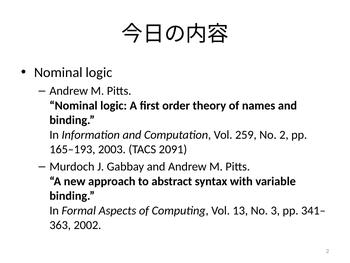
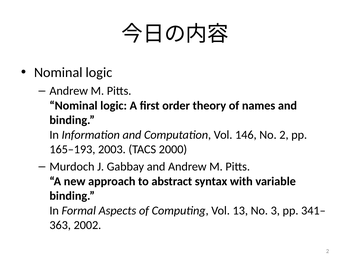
259: 259 -> 146
2091: 2091 -> 2000
